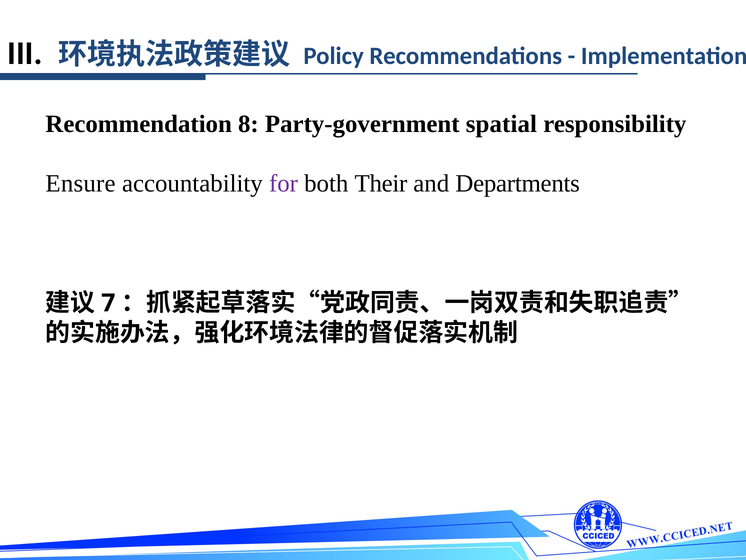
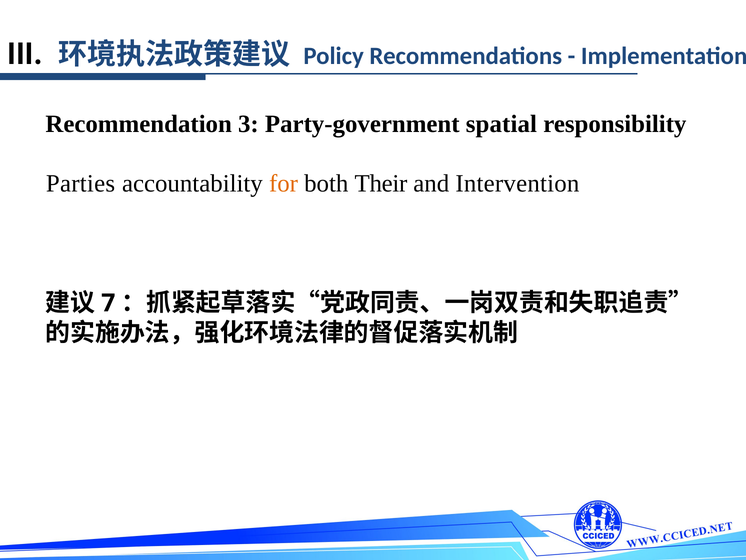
8: 8 -> 3
Ensure: Ensure -> Parties
for colour: purple -> orange
Departments: Departments -> Intervention
